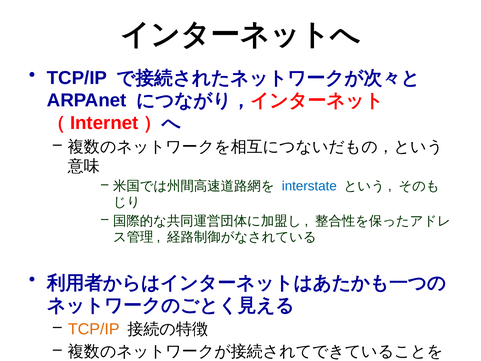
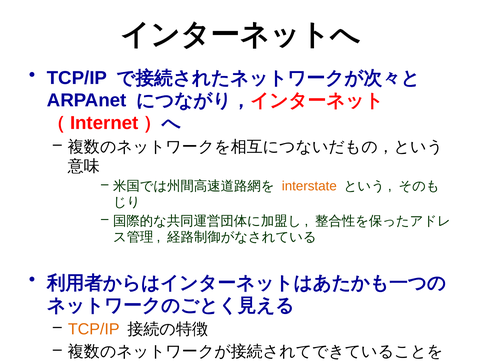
interstate colour: blue -> orange
